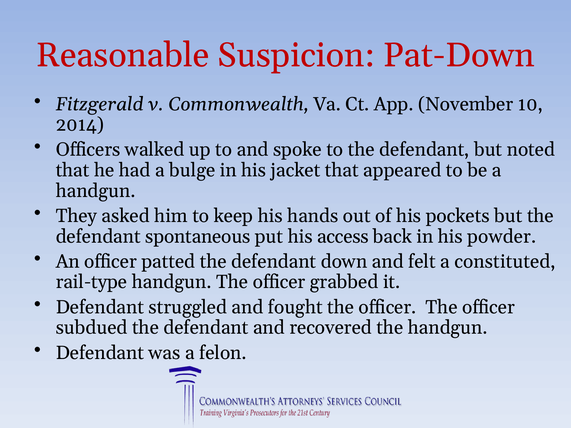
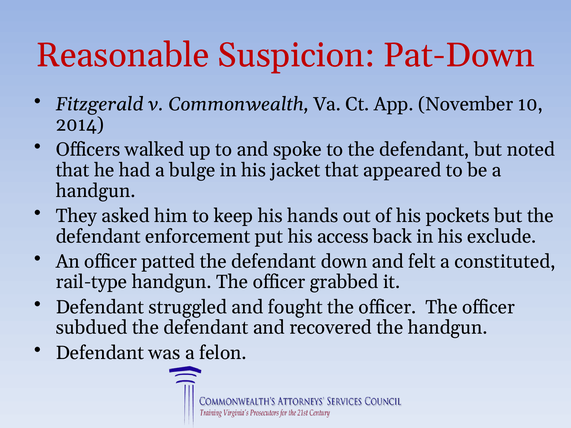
spontaneous: spontaneous -> enforcement
powder: powder -> exclude
